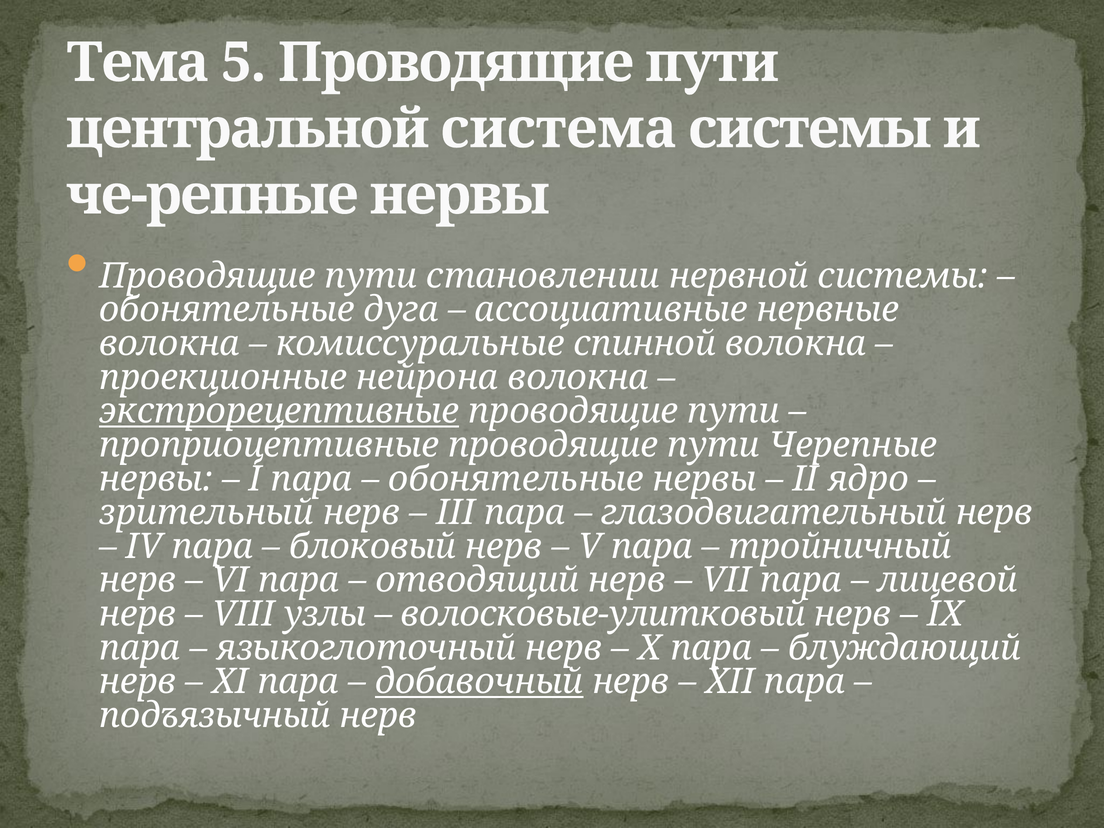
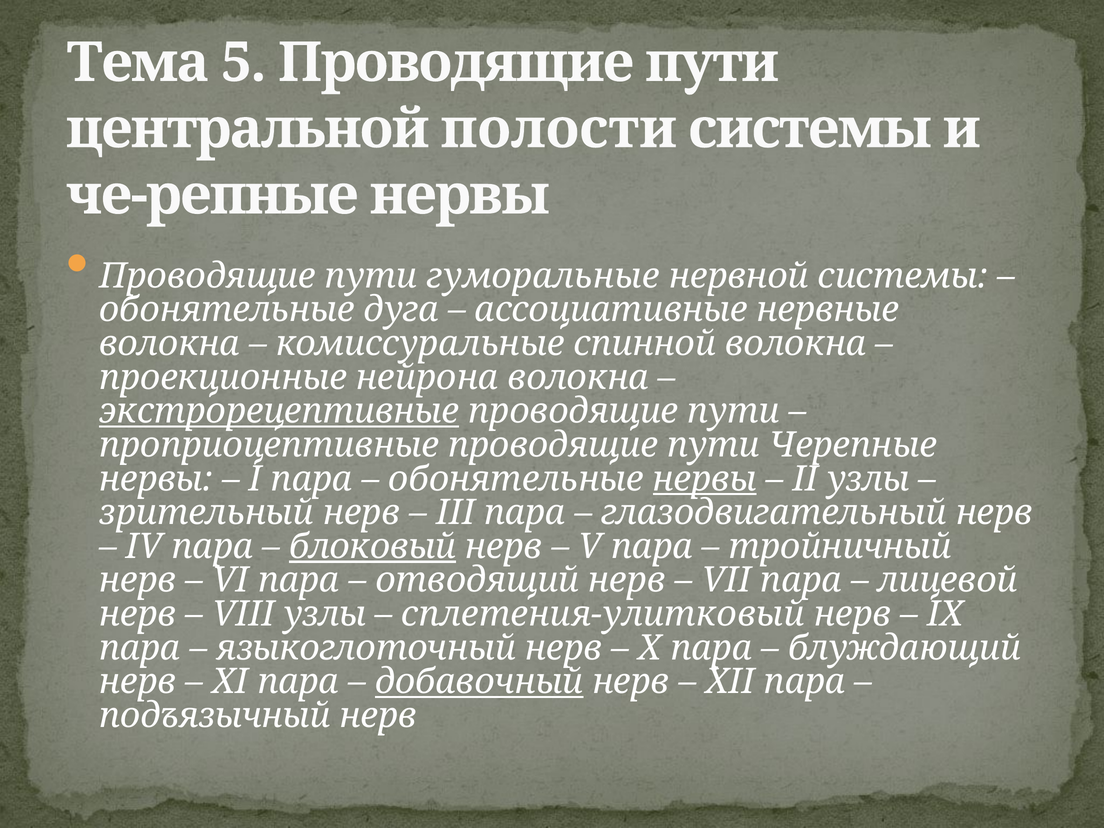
система: система -> полости
становлении: становлении -> гуморальные
нервы at (705, 479) underline: none -> present
II ядро: ядро -> узлы
блоковый underline: none -> present
волосковые-улитковый: волосковые-улитковый -> сплетения-улитковый
